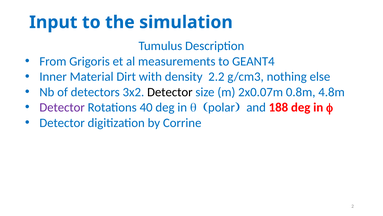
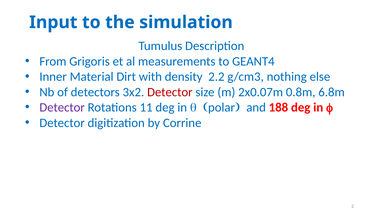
Detector at (170, 92) colour: black -> red
4.8m: 4.8m -> 6.8m
40: 40 -> 11
